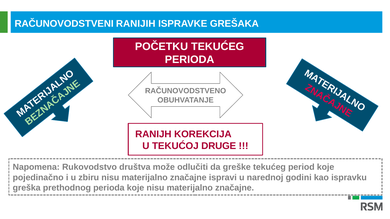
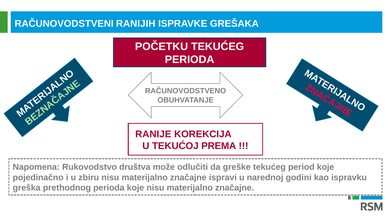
RANIJH: RANIJH -> RANIJE
DRUGE: DRUGE -> PREMA
